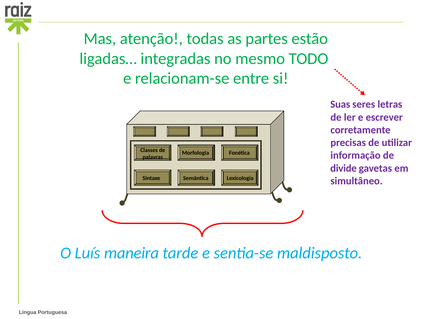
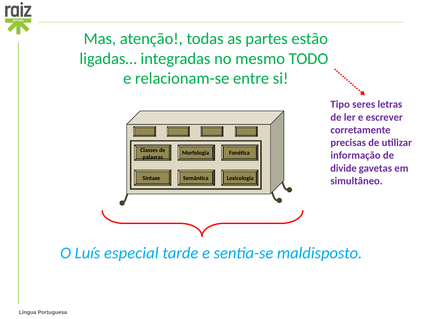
Suas: Suas -> Tipo
maneira: maneira -> especial
